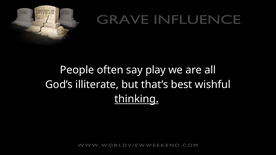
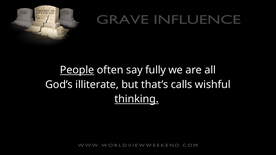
People underline: none -> present
play: play -> fully
best: best -> calls
